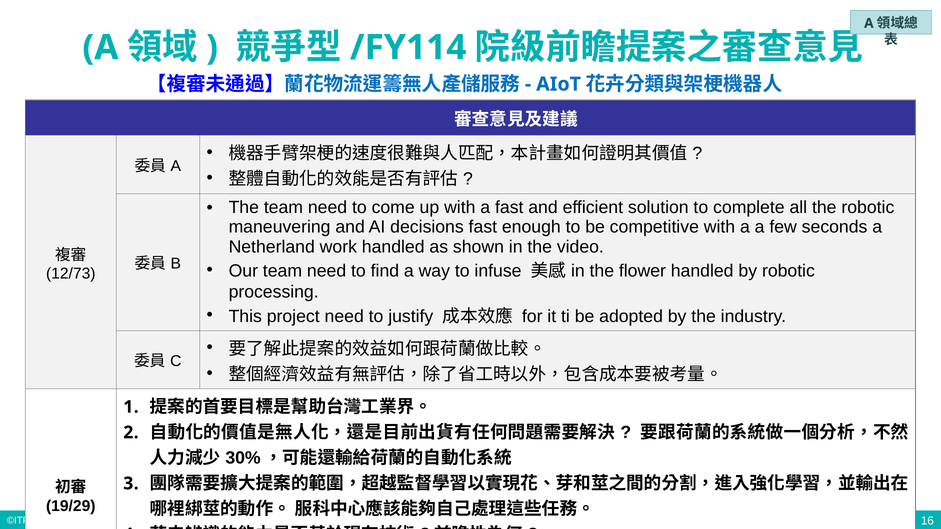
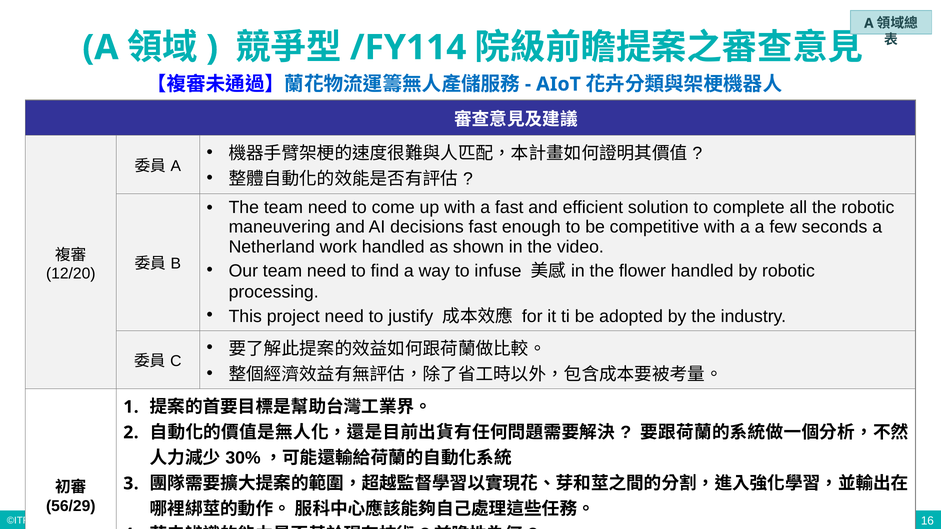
12/73: 12/73 -> 12/20
19/29: 19/29 -> 56/29
